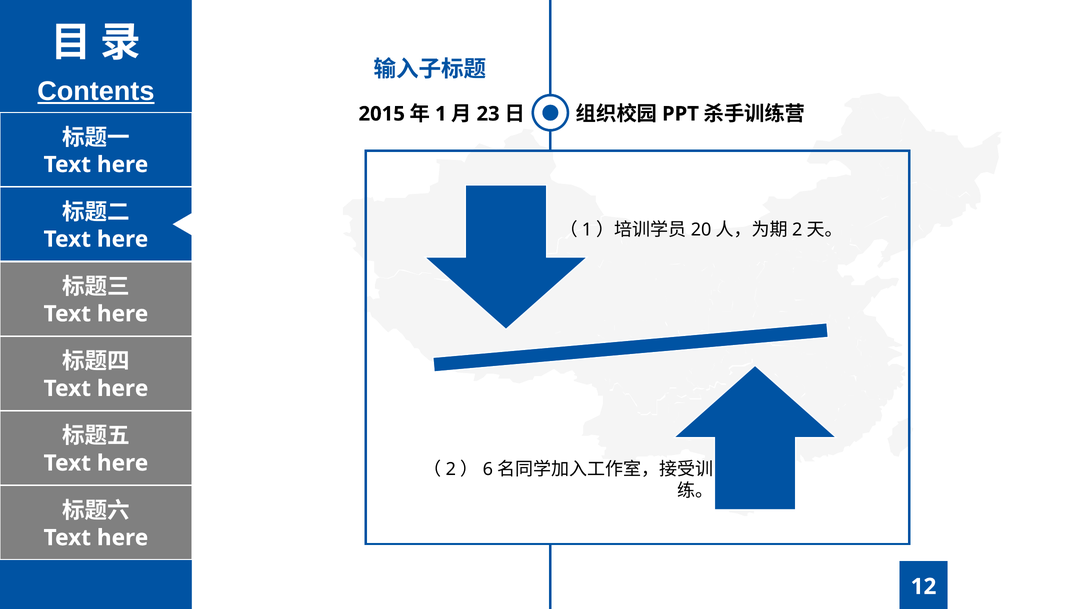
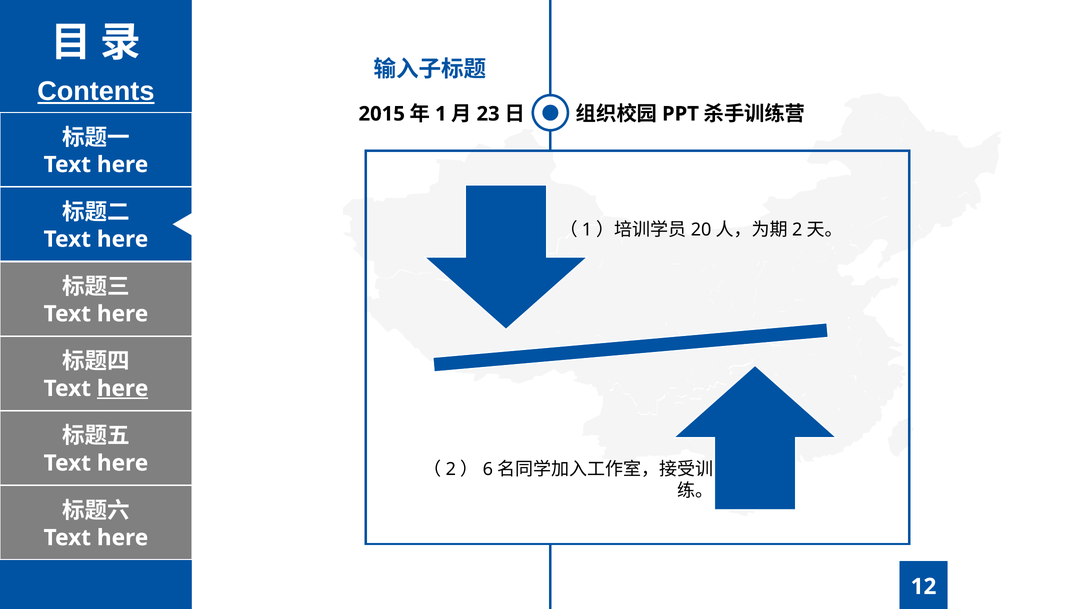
here at (123, 389) underline: none -> present
